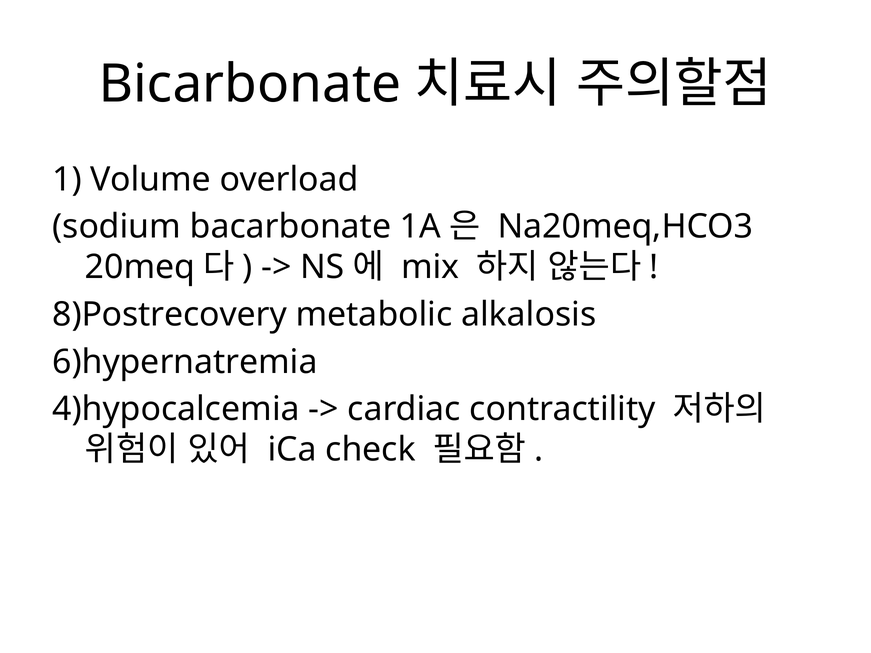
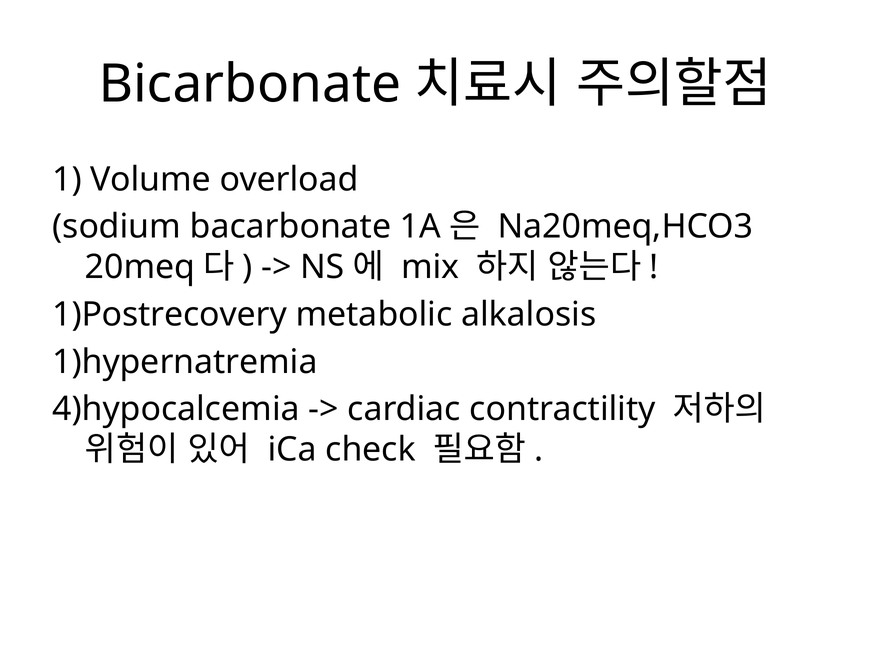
8)Postrecovery: 8)Postrecovery -> 1)Postrecovery
6)hypernatremia: 6)hypernatremia -> 1)hypernatremia
